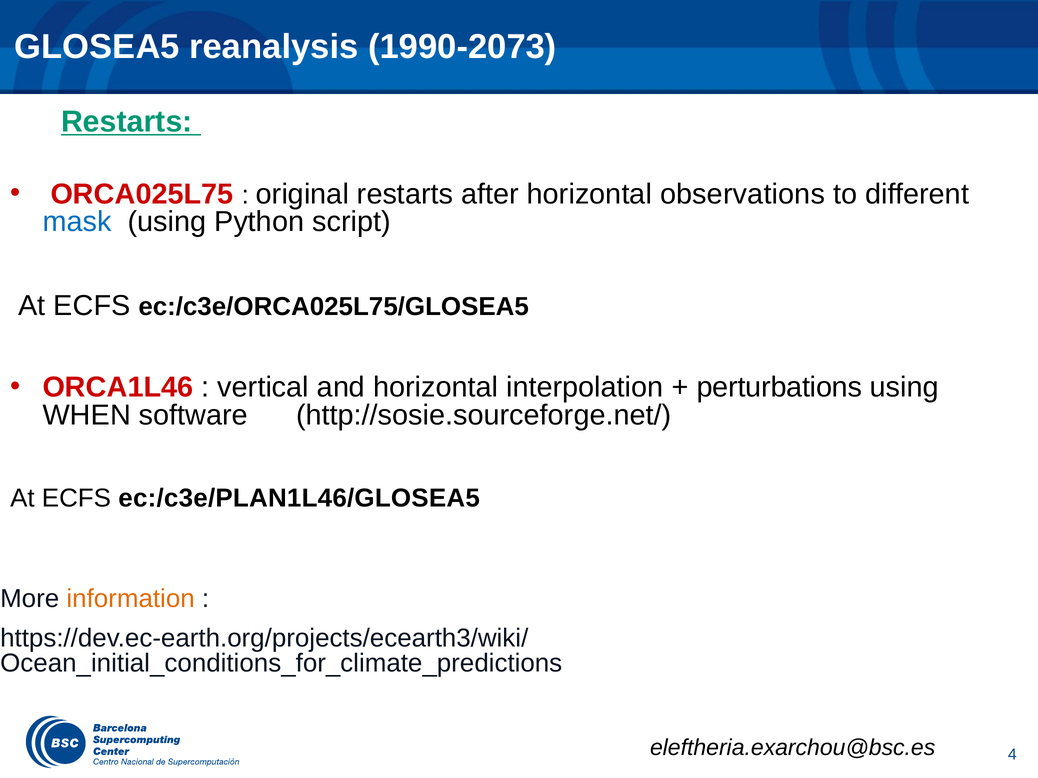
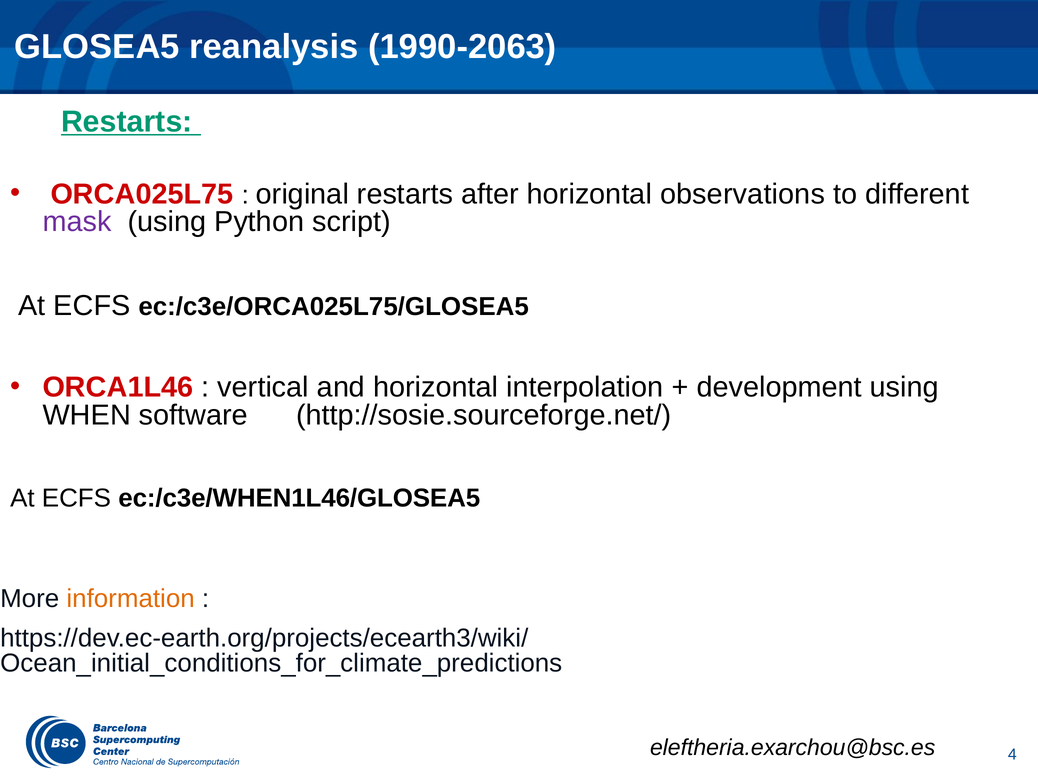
1990-2073: 1990-2073 -> 1990-2063
mask colour: blue -> purple
perturbations: perturbations -> development
ec:/c3e/PLAN1L46/GLOSEA5: ec:/c3e/PLAN1L46/GLOSEA5 -> ec:/c3e/WHEN1L46/GLOSEA5
